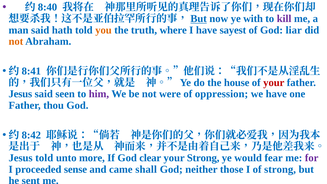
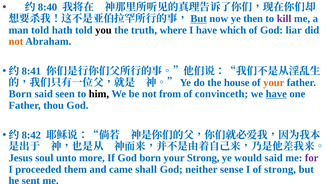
with: with -> then
man said: said -> told
you colour: orange -> black
sayest: sayest -> which
your at (274, 83) colour: red -> orange
Jesus at (20, 94): Jesus -> Born
him colour: purple -> black
were: were -> from
oppression: oppression -> convinceth
have at (276, 94) underline: none -> present
told at (44, 158): told -> soul
God clear: clear -> born
would fear: fear -> said
sense: sense -> them
those: those -> sense
